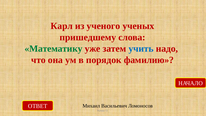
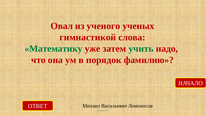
Карл: Карл -> Овал
пришедшему: пришедшему -> гимнастикой
учить colour: blue -> green
